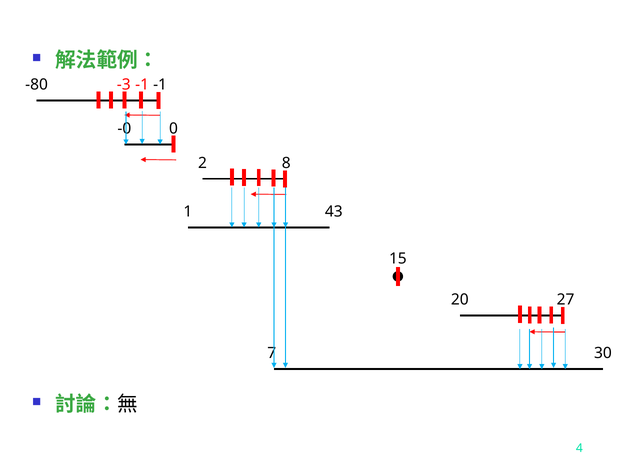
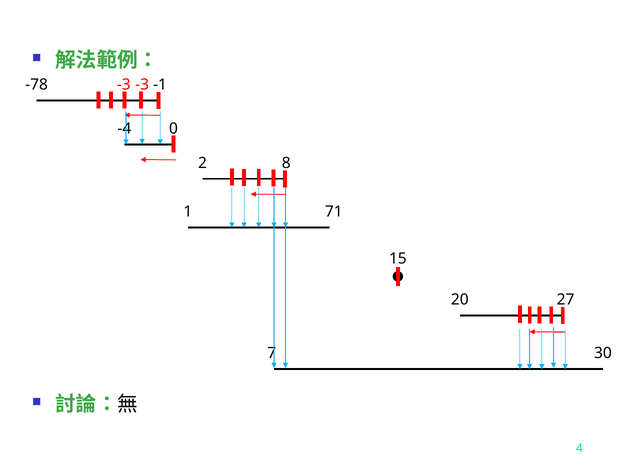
-80: -80 -> -78
-1 at (142, 85): -1 -> -3
-0: -0 -> -4
43: 43 -> 71
